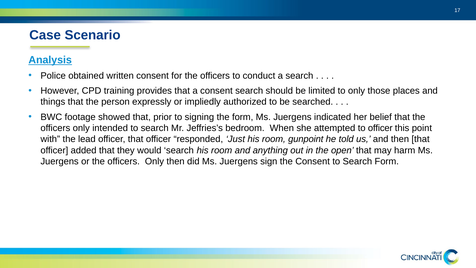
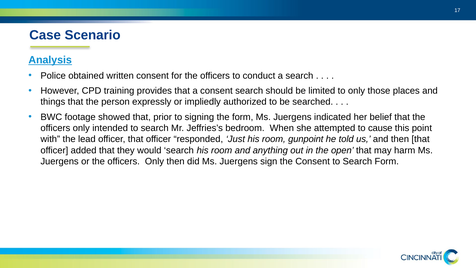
to officer: officer -> cause
